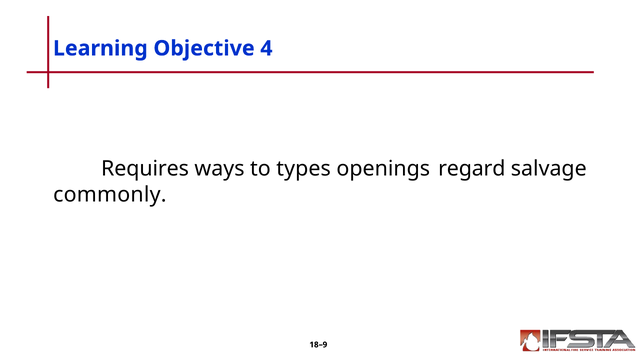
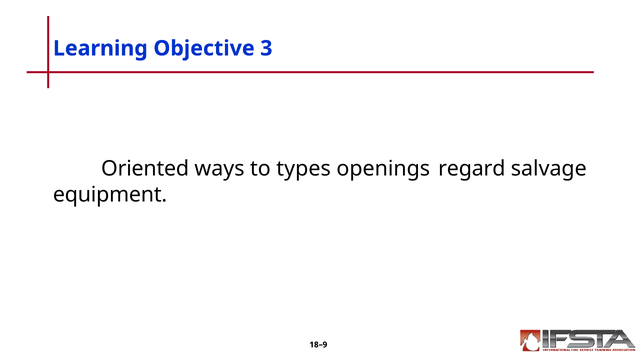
4: 4 -> 3
Requires: Requires -> Oriented
commonly: commonly -> equipment
